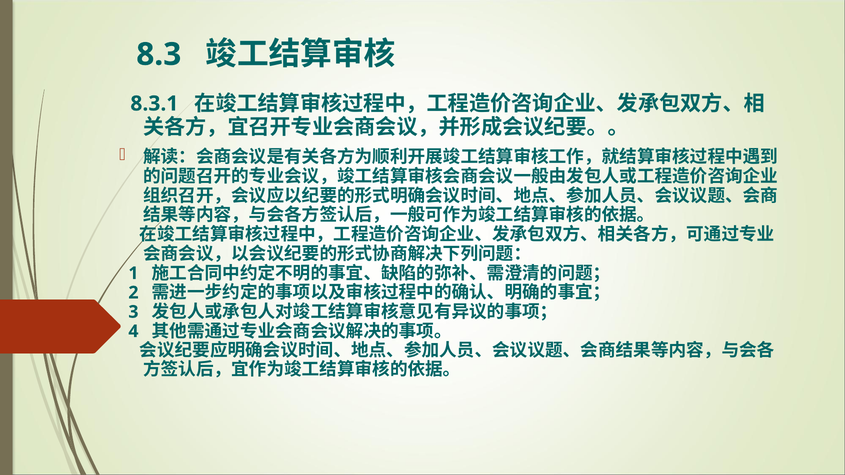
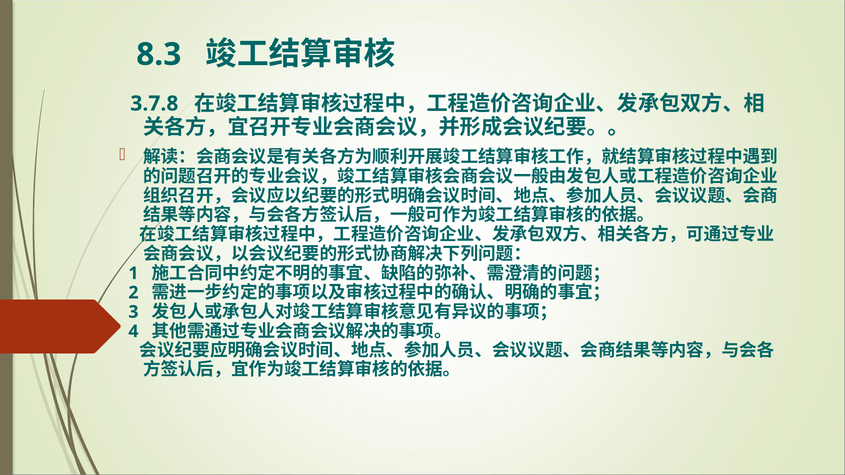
8.3.1: 8.3.1 -> 3.7.8
